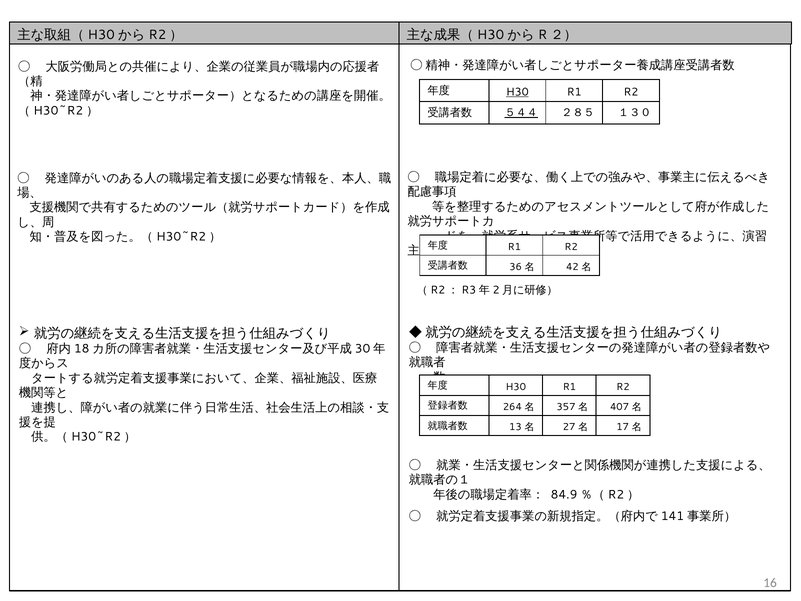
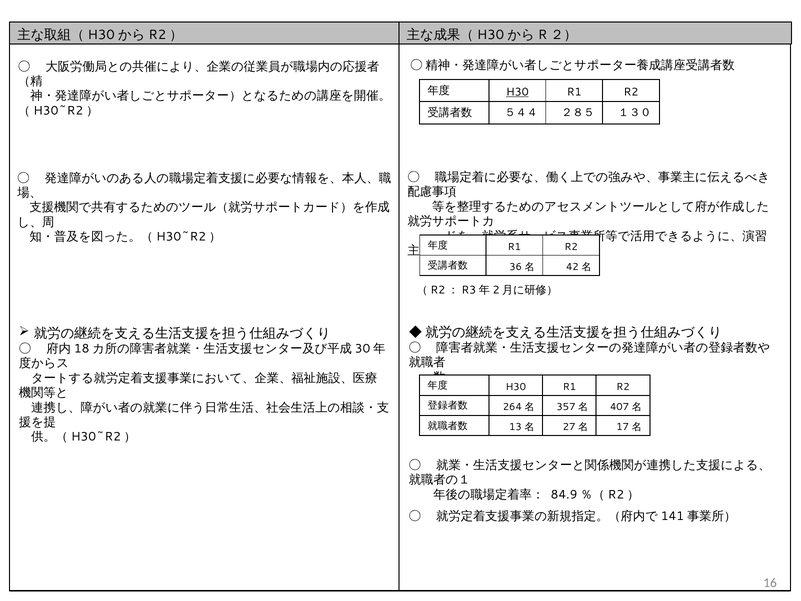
５４４ underline: present -> none
